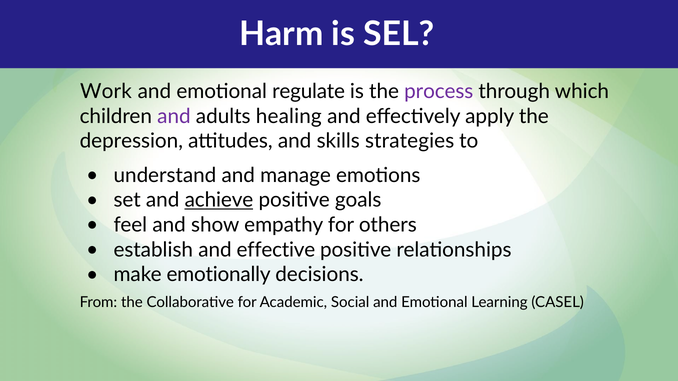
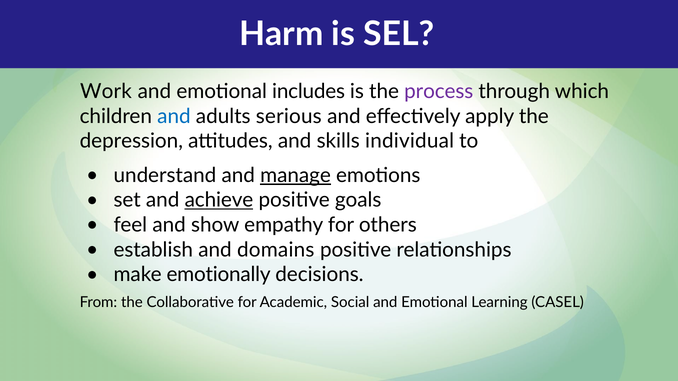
regulate: regulate -> includes
and at (174, 116) colour: purple -> blue
healing: healing -> serious
strategies: strategies -> individual
manage underline: none -> present
effective: effective -> domains
